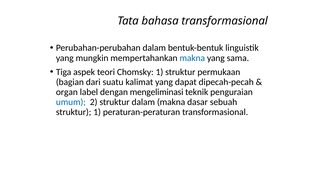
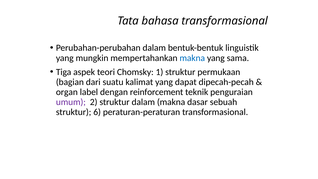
mengeliminasi: mengeliminasi -> reinforcement
umum colour: blue -> purple
struktur 1: 1 -> 6
